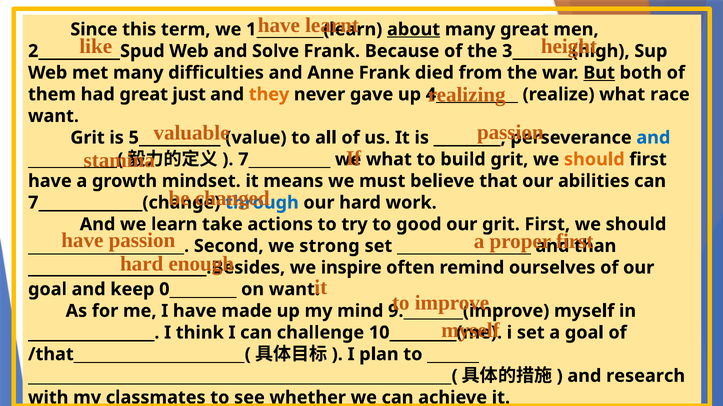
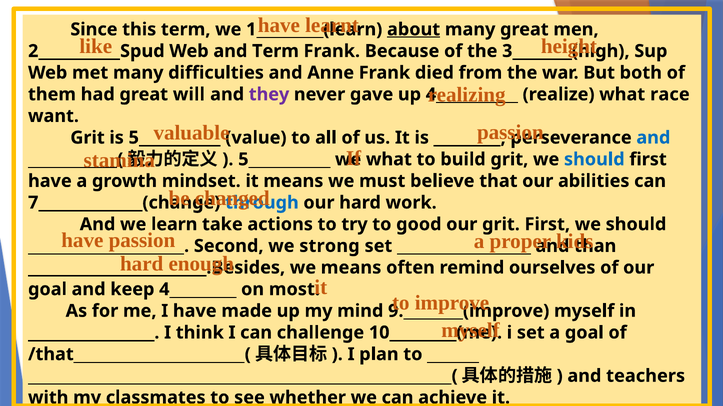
and Solve: Solve -> Term
But underline: present -> none
just: just -> will
they colour: orange -> purple
7___________ at (284, 160): 7___________ -> 5___________
should at (594, 160) colour: orange -> blue
proper first: first -> kids
we inspire: inspire -> means
0_________: 0_________ -> 4_________
on want: want -> most
research: research -> teachers
